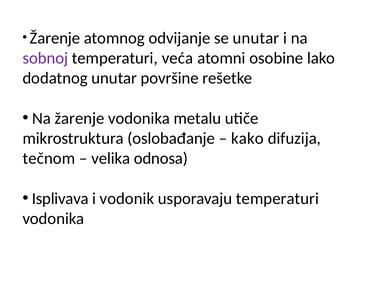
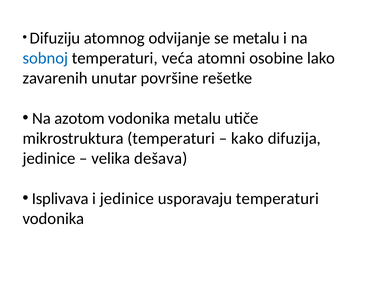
Žarenje at (55, 38): Žarenje -> Difuziju
se unutar: unutar -> metalu
sobnoj colour: purple -> blue
dodatnog: dodatnog -> zavarenih
Na žarenje: žarenje -> azotom
mikrostruktura oslobađanje: oslobađanje -> temperaturi
tečnom at (49, 158): tečnom -> jedinice
odnosa: odnosa -> dešava
i vodonik: vodonik -> jedinice
